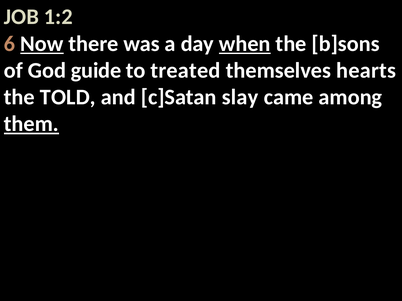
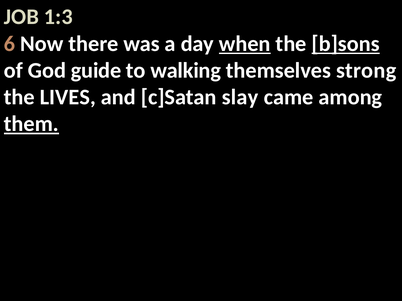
1:2: 1:2 -> 1:3
Now underline: present -> none
b]sons underline: none -> present
treated: treated -> walking
hearts: hearts -> strong
TOLD: TOLD -> LIVES
